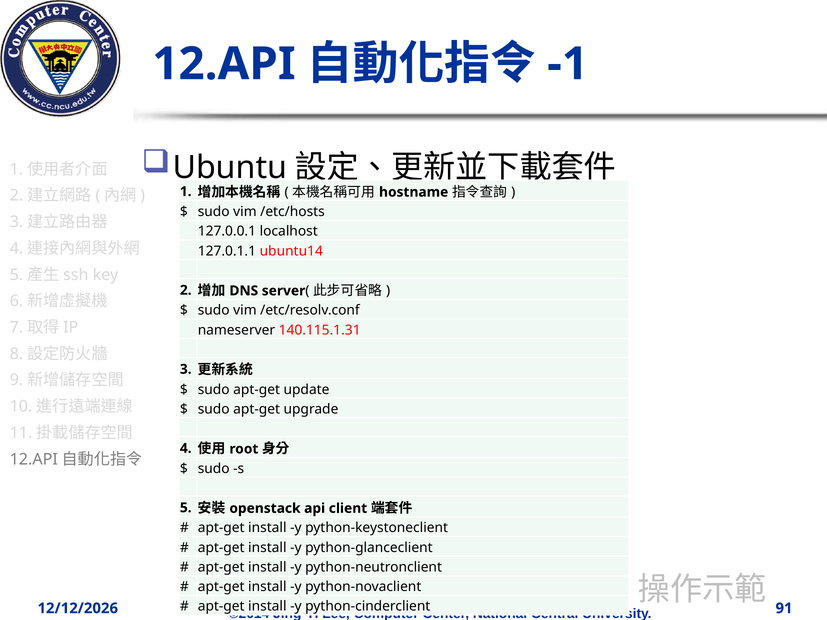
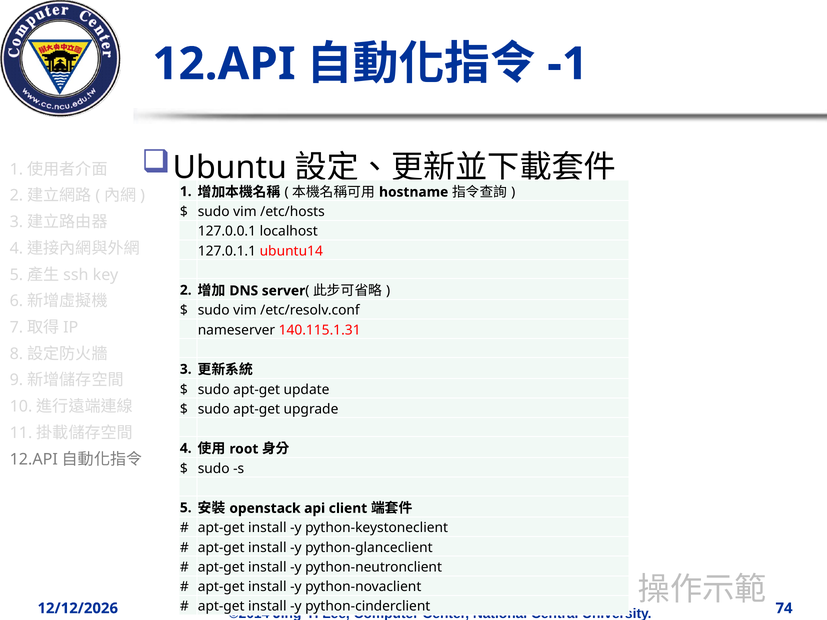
91: 91 -> 74
